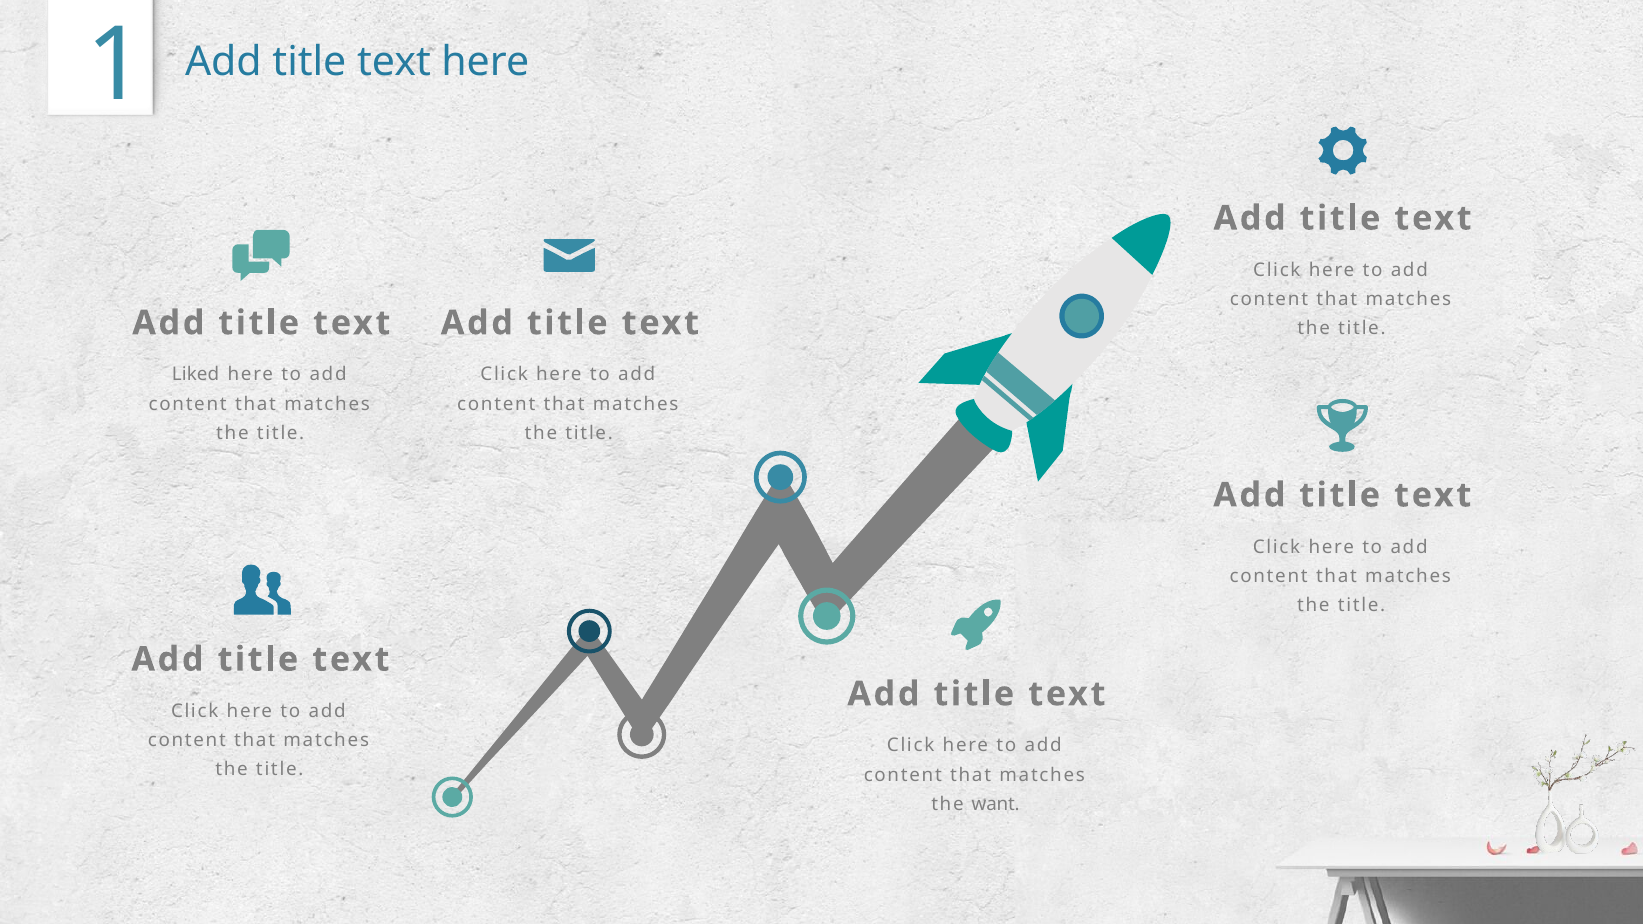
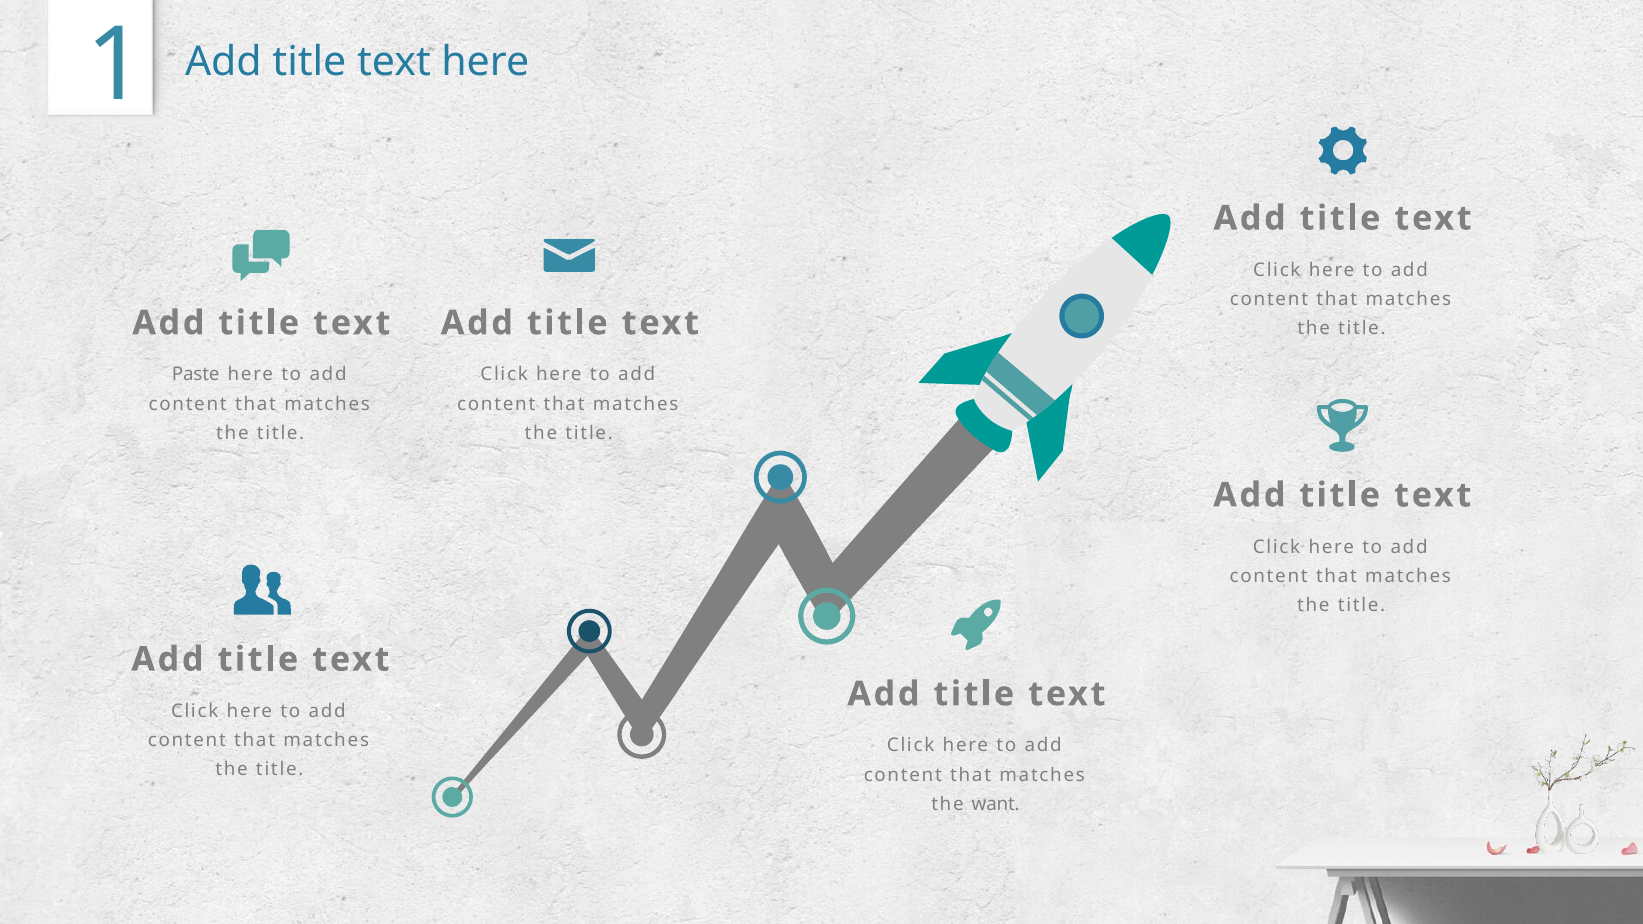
Liked: Liked -> Paste
